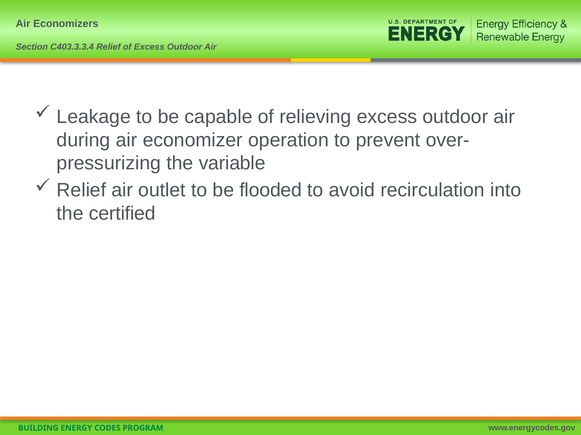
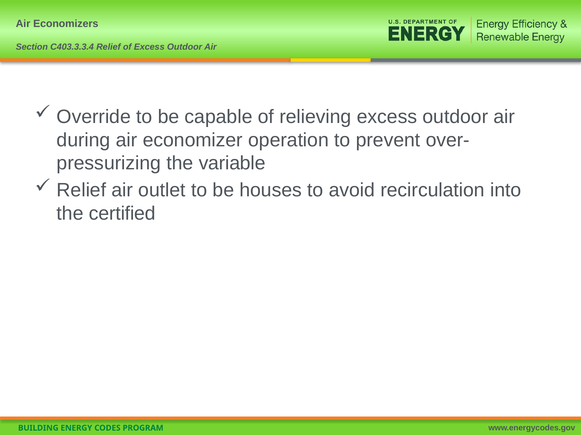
Leakage: Leakage -> Override
flooded: flooded -> houses
